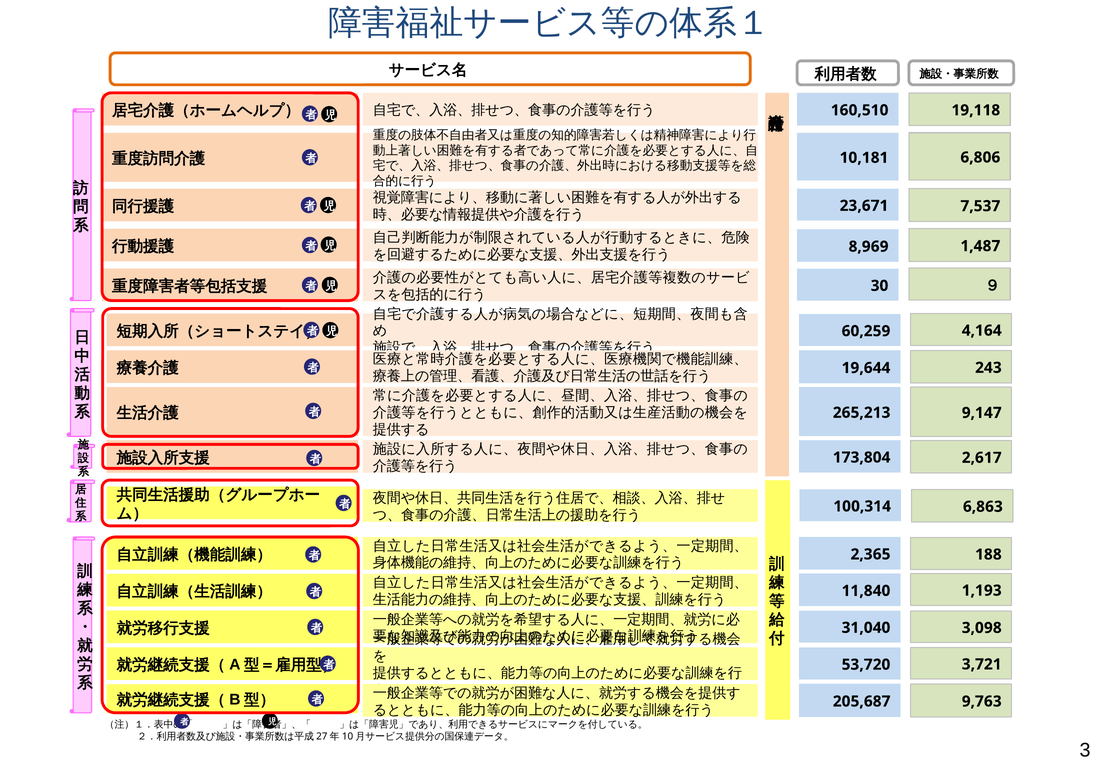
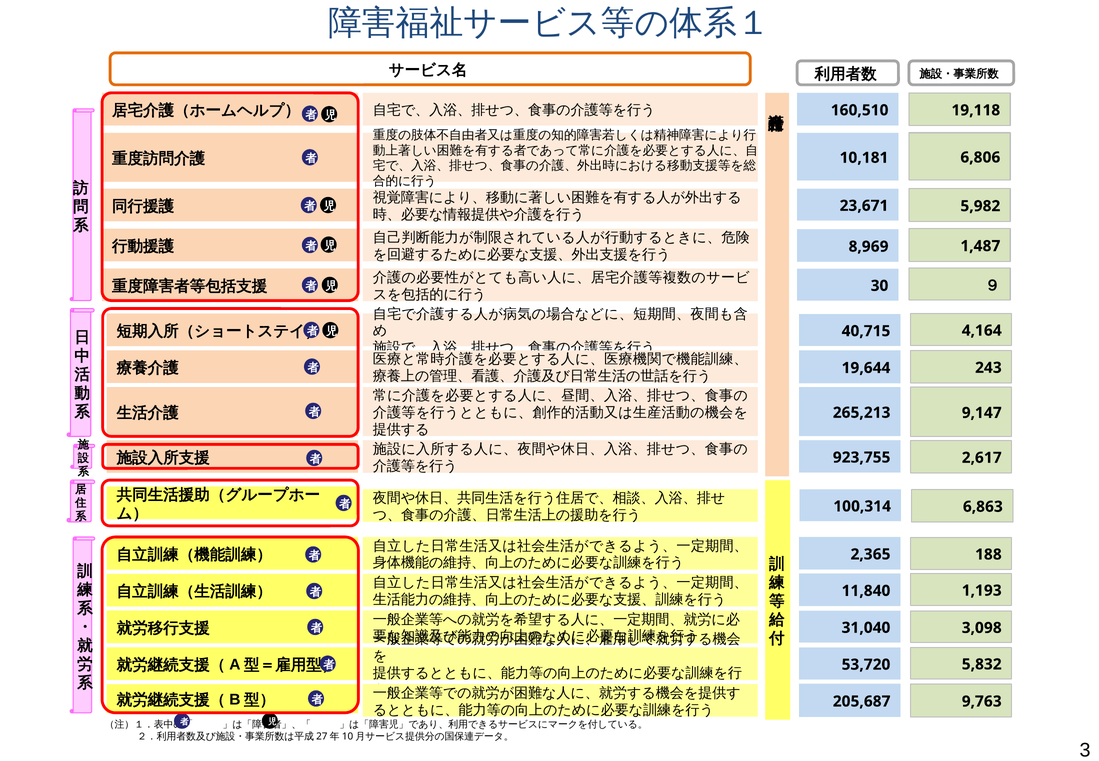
7,537: 7,537 -> 5,982
60,259: 60,259 -> 40,715
173,804: 173,804 -> 923,755
3,721: 3,721 -> 5,832
